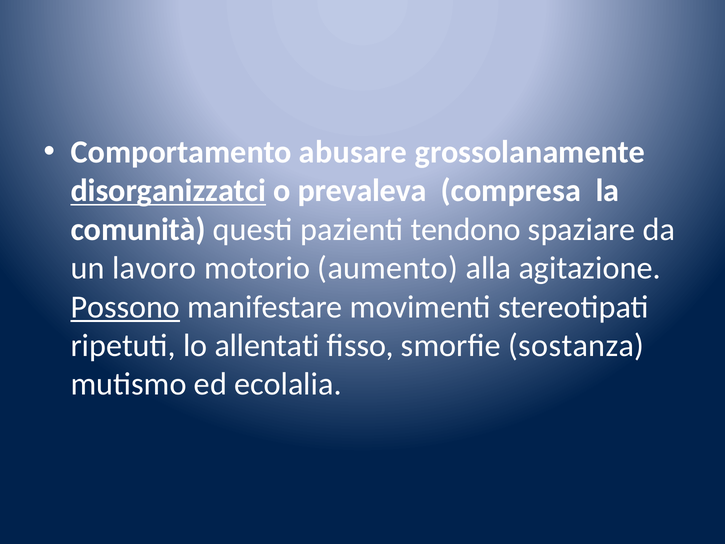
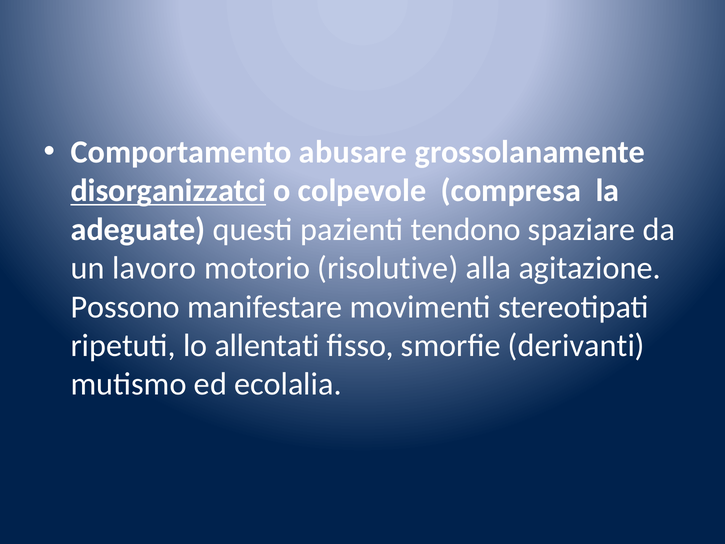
prevaleva: prevaleva -> colpevole
comunità: comunità -> adeguate
aumento: aumento -> risolutive
Possono underline: present -> none
sostanza: sostanza -> derivanti
